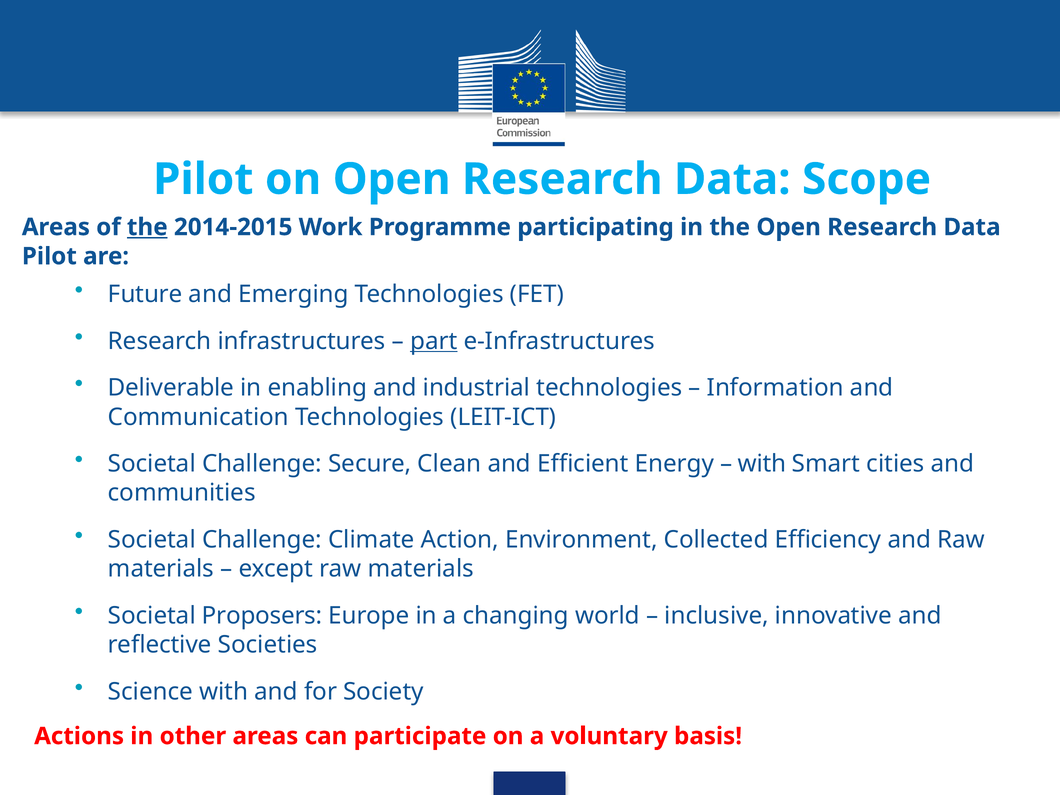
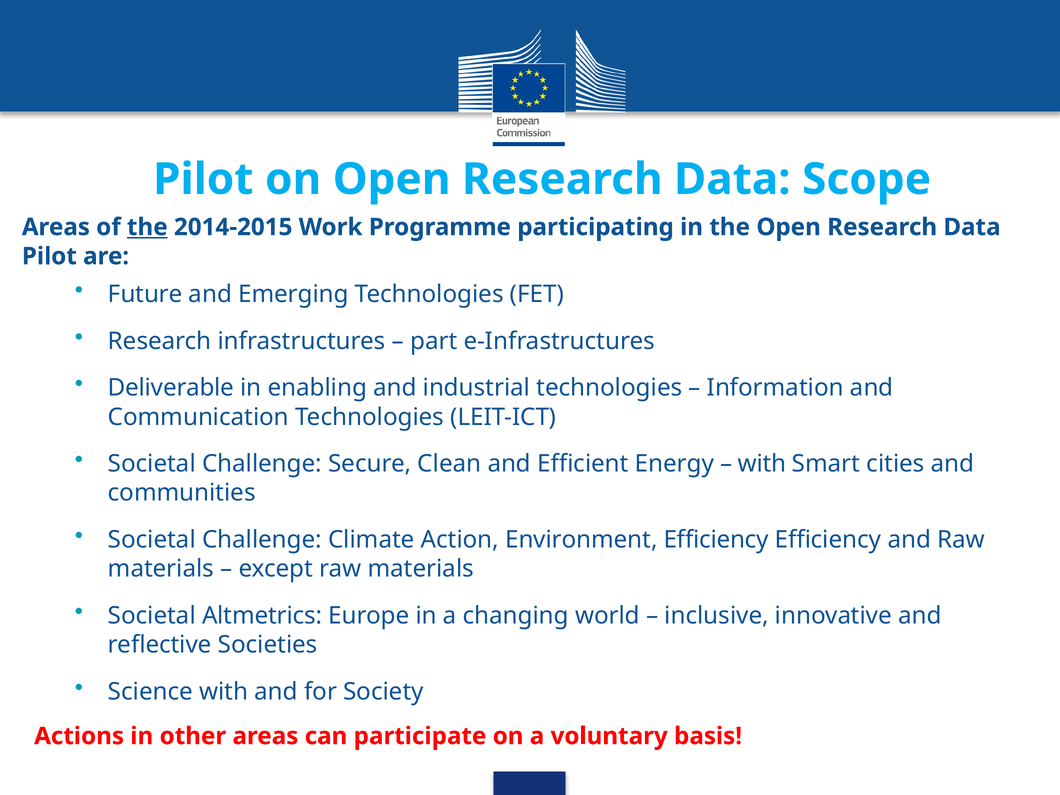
part underline: present -> none
Environment Collected: Collected -> Efficiency
Proposers: Proposers -> Altmetrics
